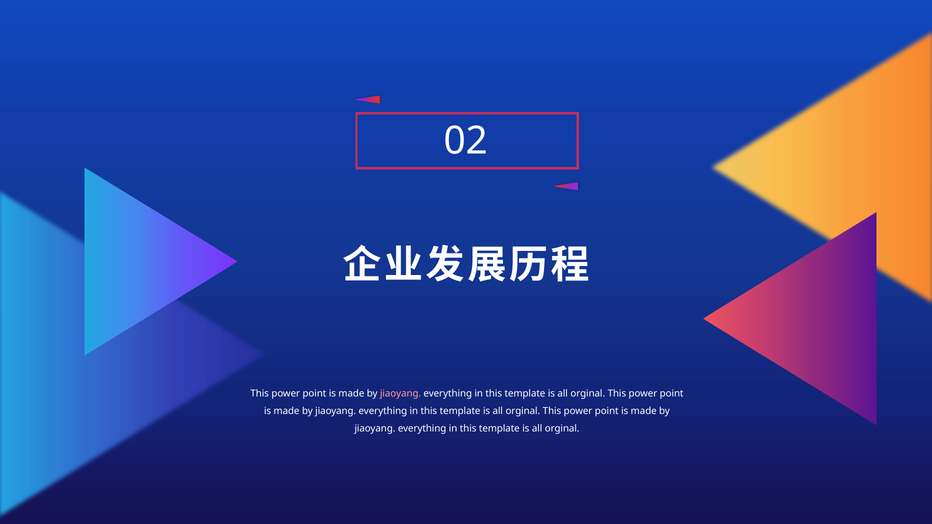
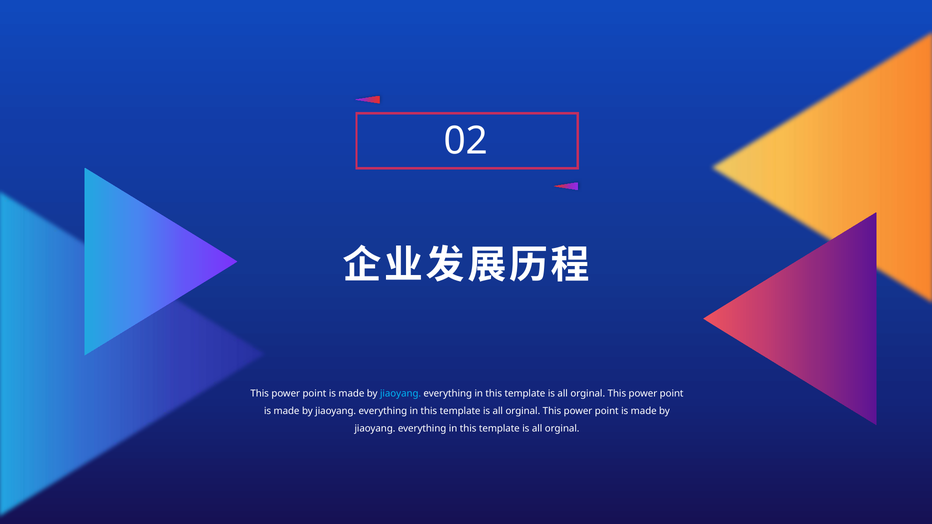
jiaoyang at (401, 394) colour: pink -> light blue
